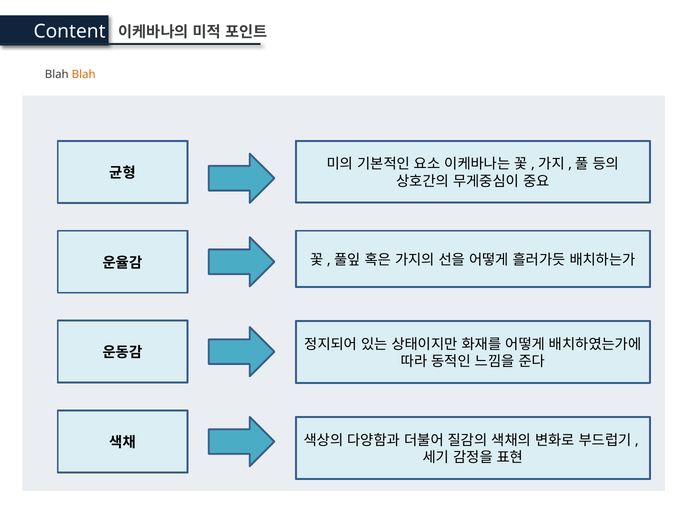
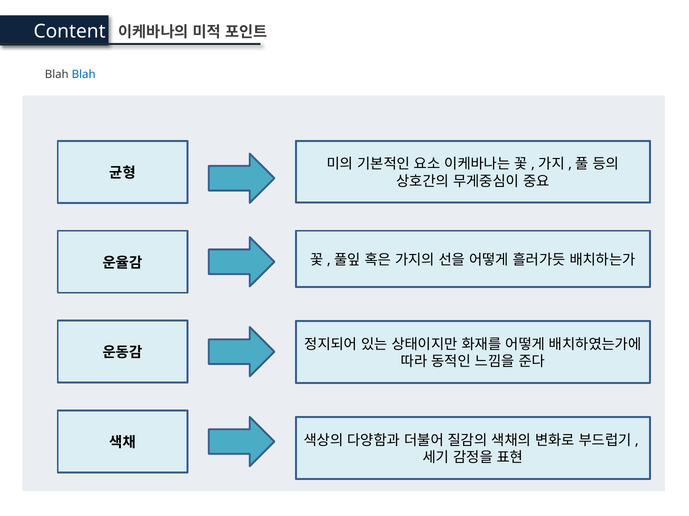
Blah at (84, 75) colour: orange -> blue
